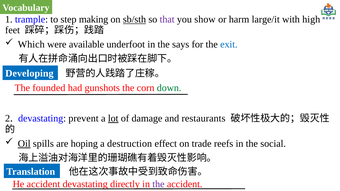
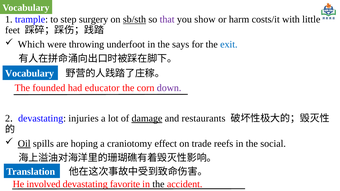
making: making -> surgery
large/it: large/it -> costs/it
high: high -> little
available: available -> throwing
Developing at (29, 74): Developing -> Vocabulary
gunshots: gunshots -> educator
down colour: green -> purple
prevent: prevent -> injuries
lot underline: present -> none
damage underline: none -> present
destruction: destruction -> craniotomy
He accident: accident -> involved
directly: directly -> favorite
the at (158, 184) colour: purple -> black
